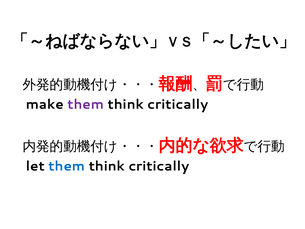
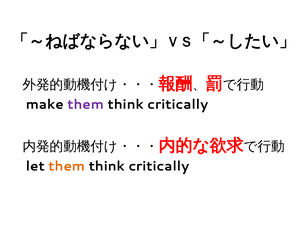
them at (67, 166) colour: blue -> orange
